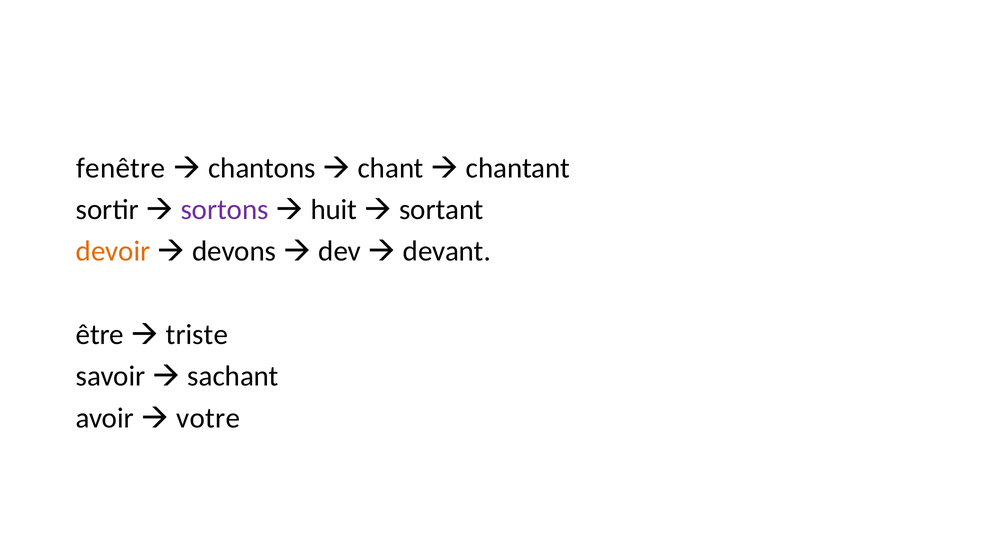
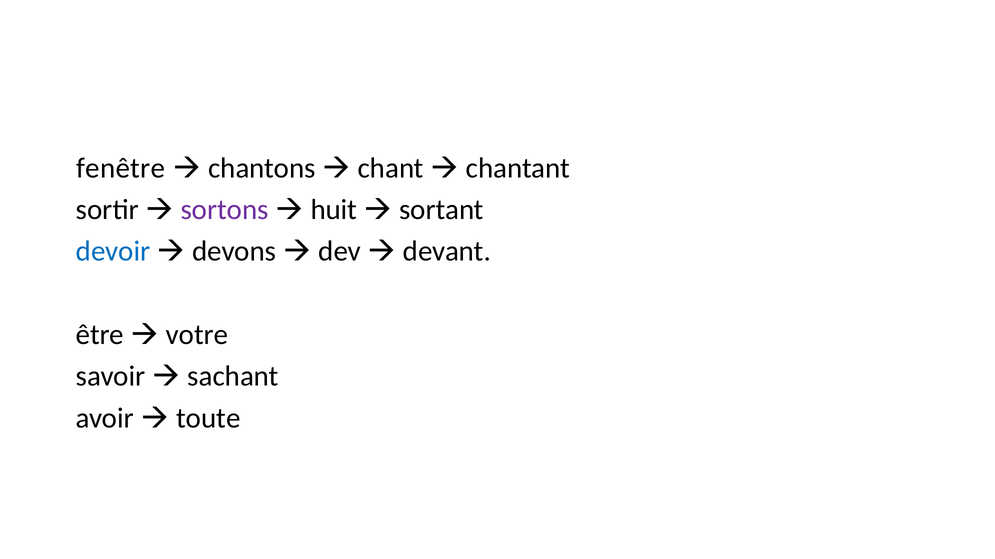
devoir colour: orange -> blue
triste: triste -> votre
votre: votre -> toute
